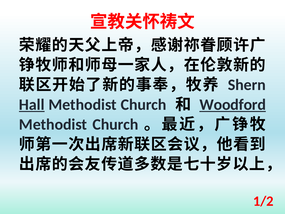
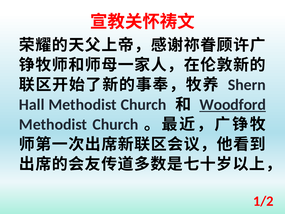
Hall underline: present -> none
